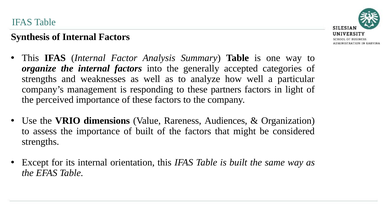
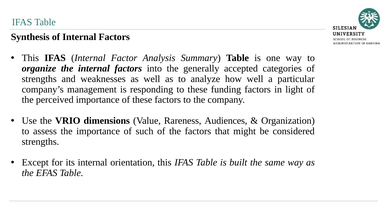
partners: partners -> funding
of built: built -> such
